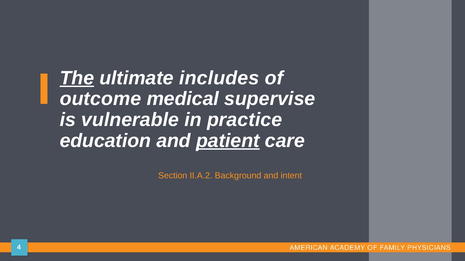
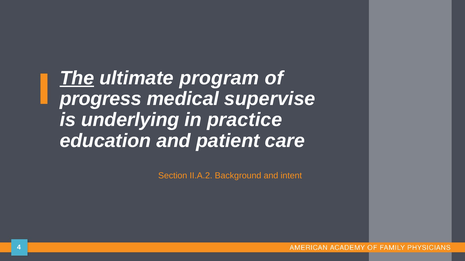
includes: includes -> program
outcome: outcome -> progress
vulnerable: vulnerable -> underlying
patient underline: present -> none
